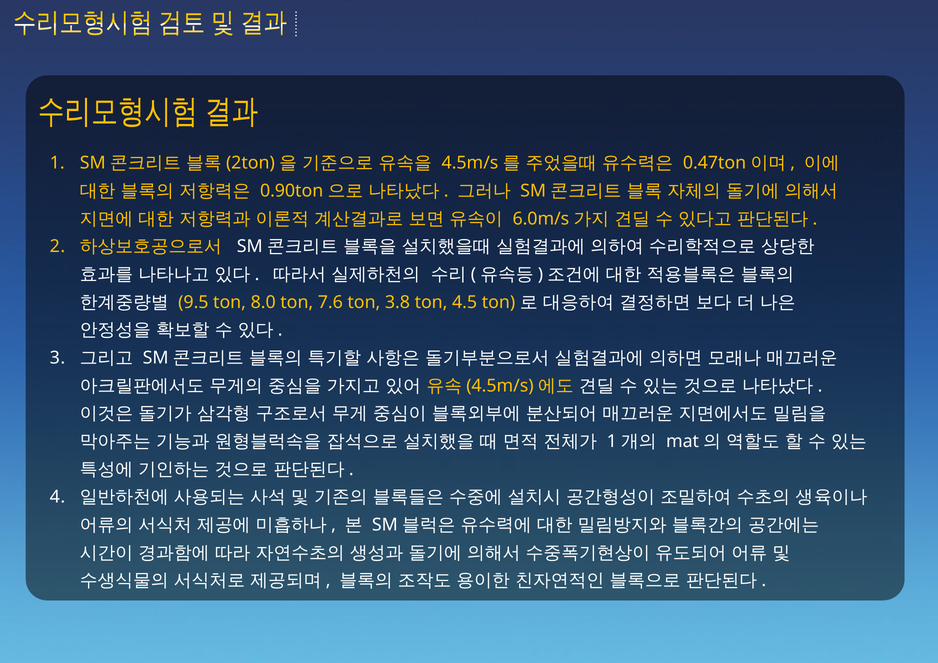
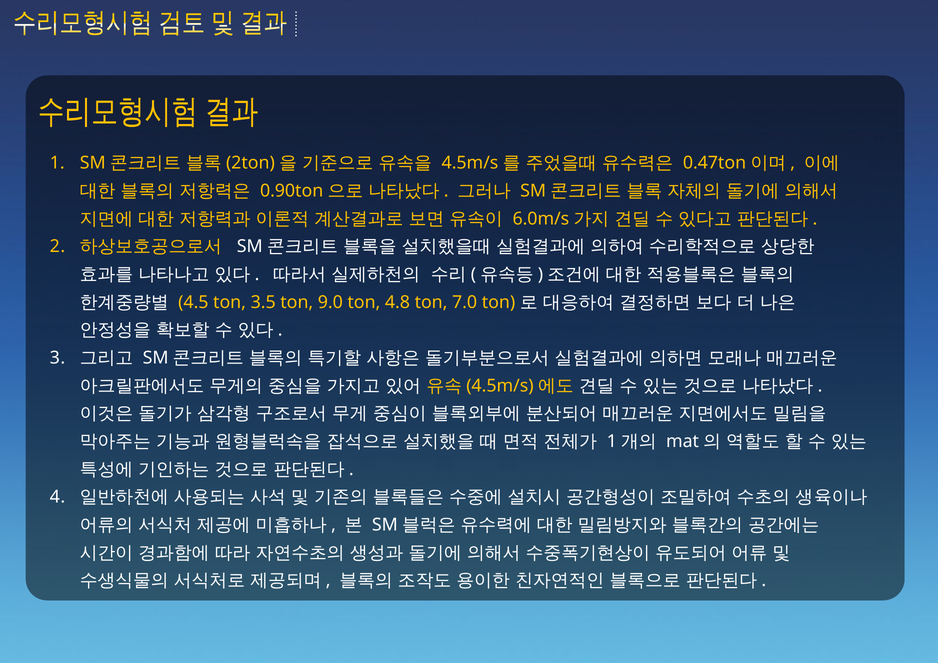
9.5: 9.5 -> 4.5
8.0: 8.0 -> 3.5
7.6: 7.6 -> 9.0
3.8: 3.8 -> 4.8
4.5: 4.5 -> 7.0
